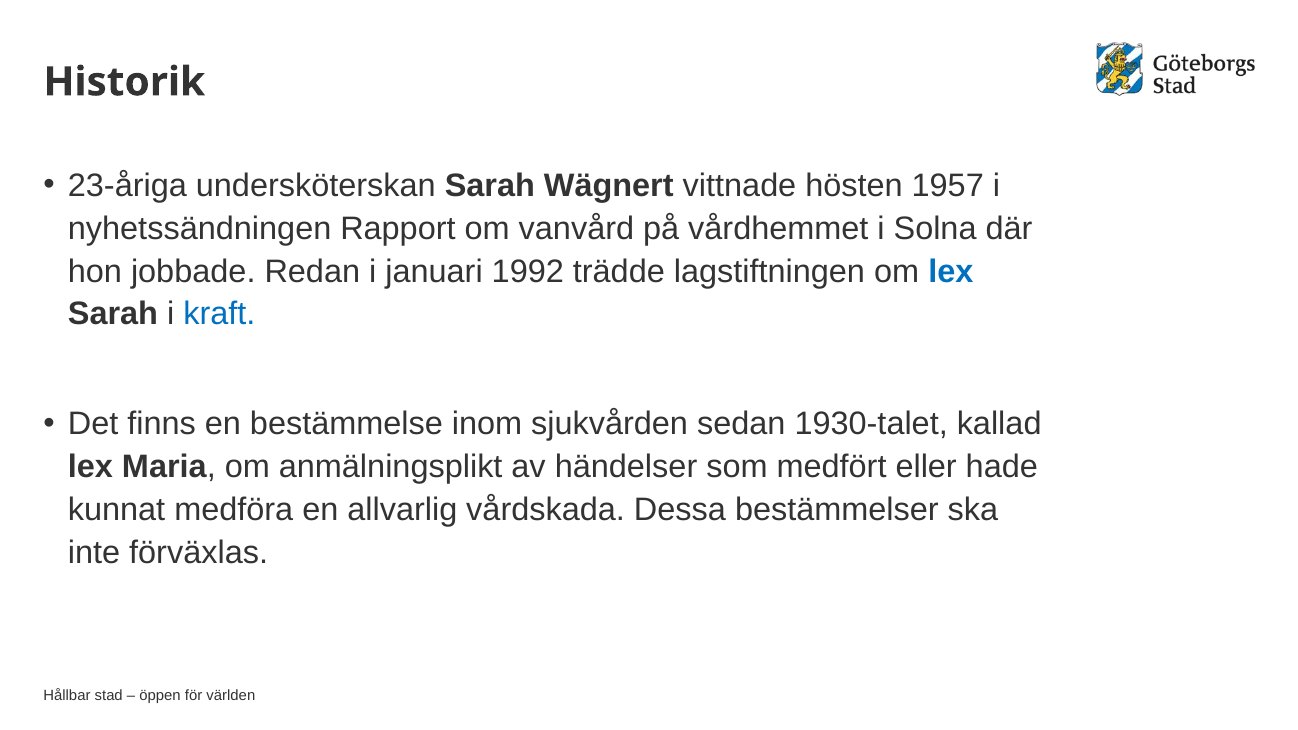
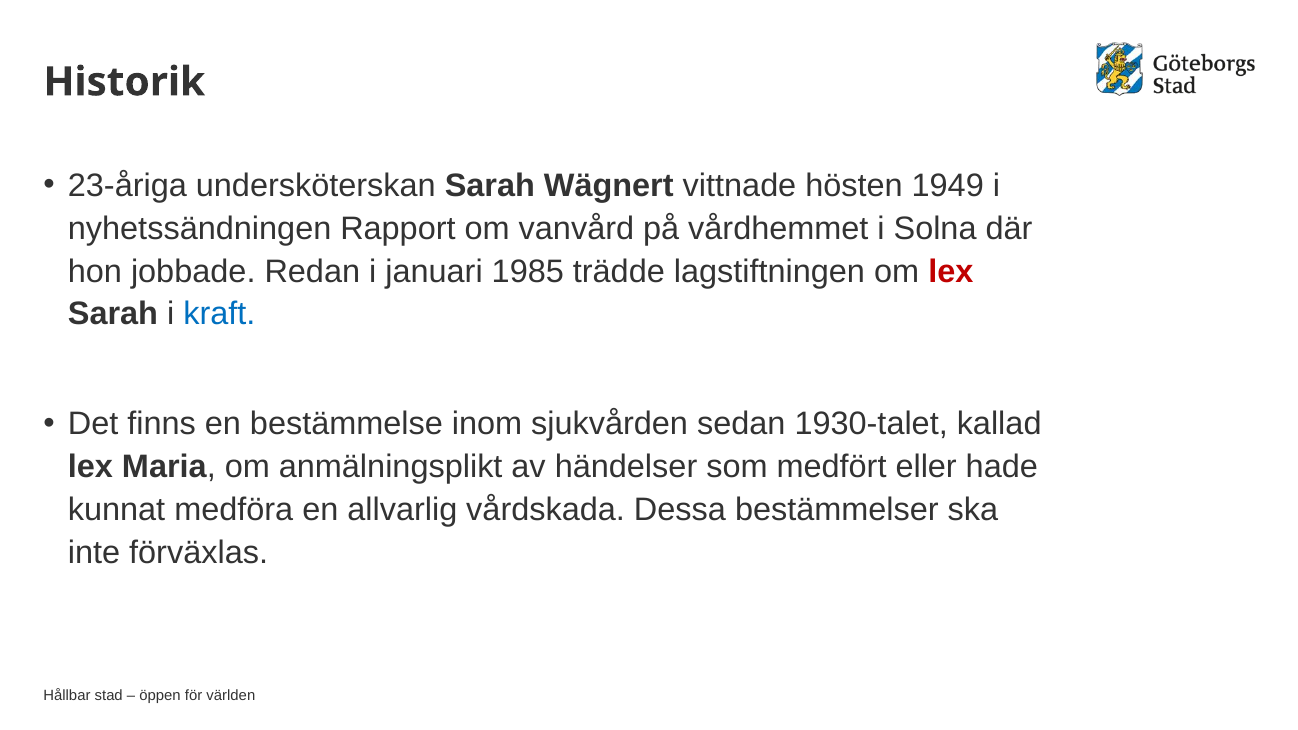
1957: 1957 -> 1949
1992: 1992 -> 1985
lex at (951, 271) colour: blue -> red
